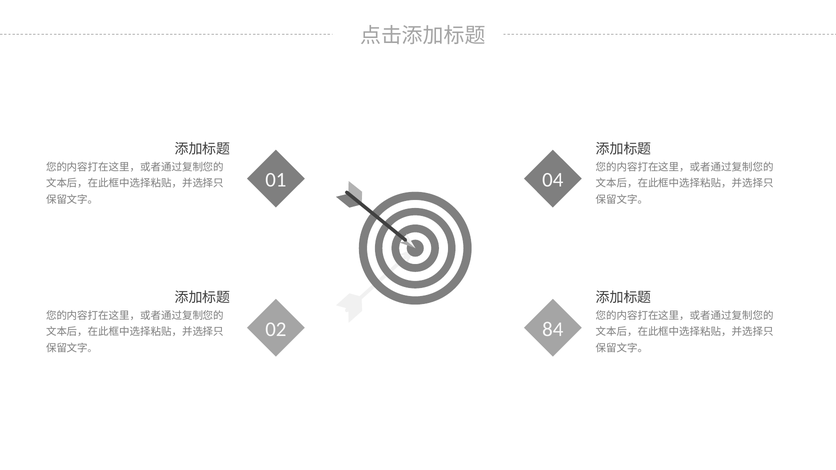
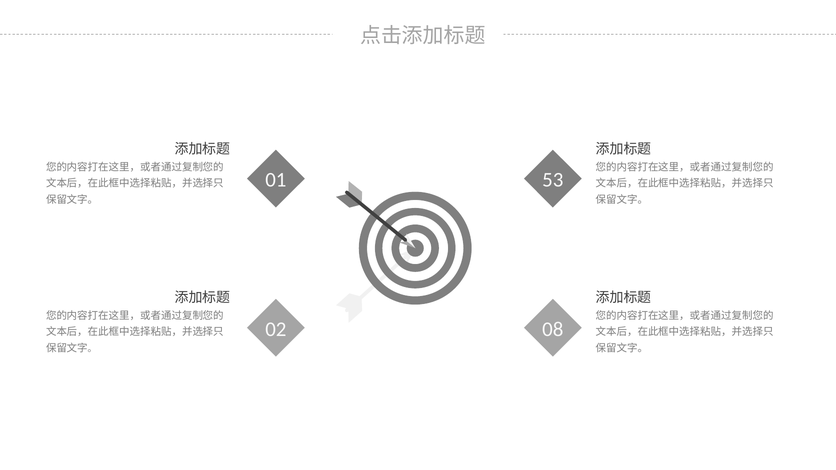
04: 04 -> 53
84: 84 -> 08
